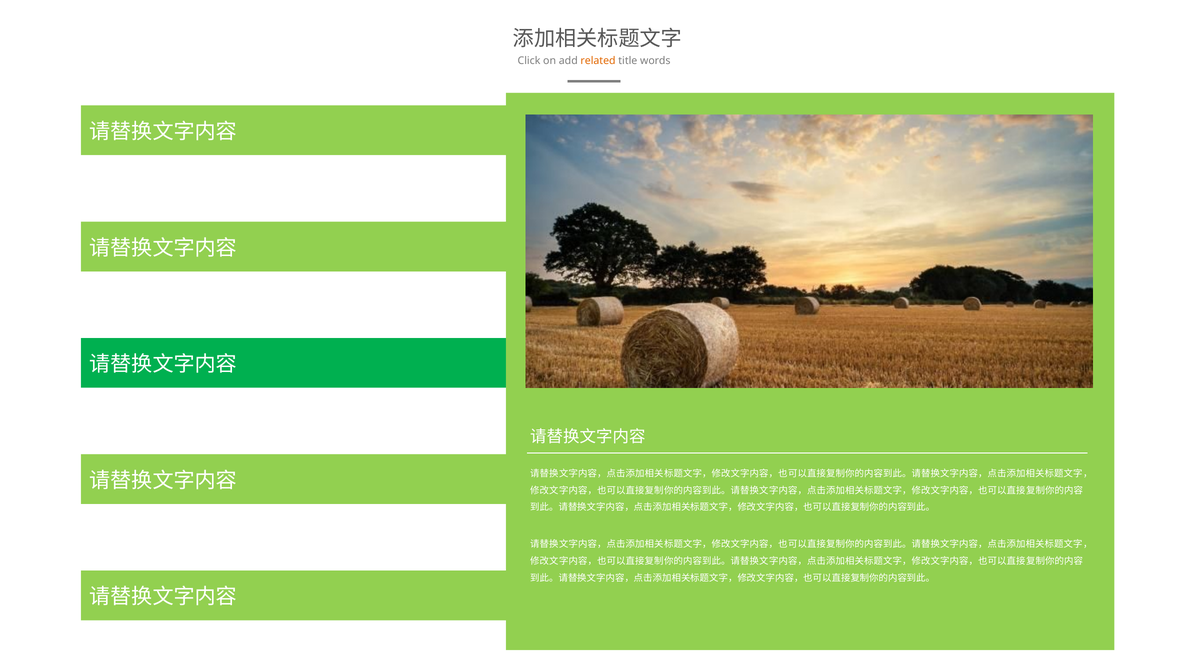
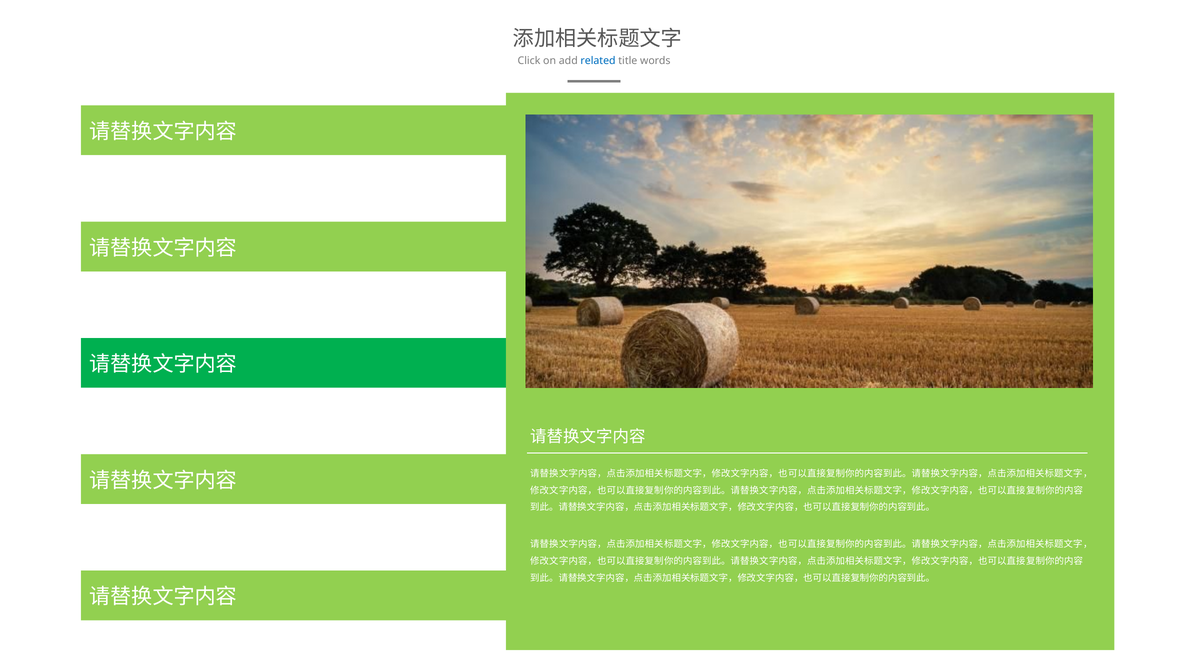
related colour: orange -> blue
